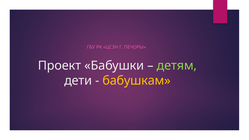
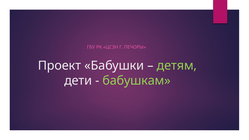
бабушкам colour: yellow -> light green
